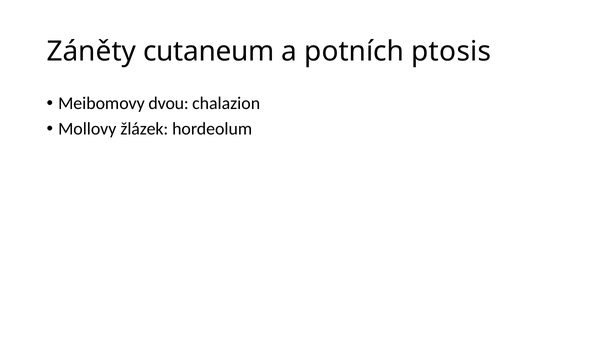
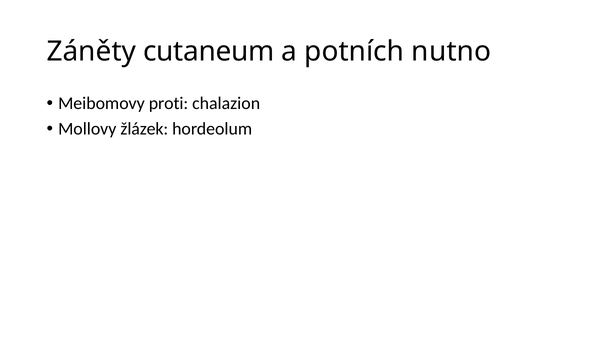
ptosis: ptosis -> nutno
dvou: dvou -> proti
